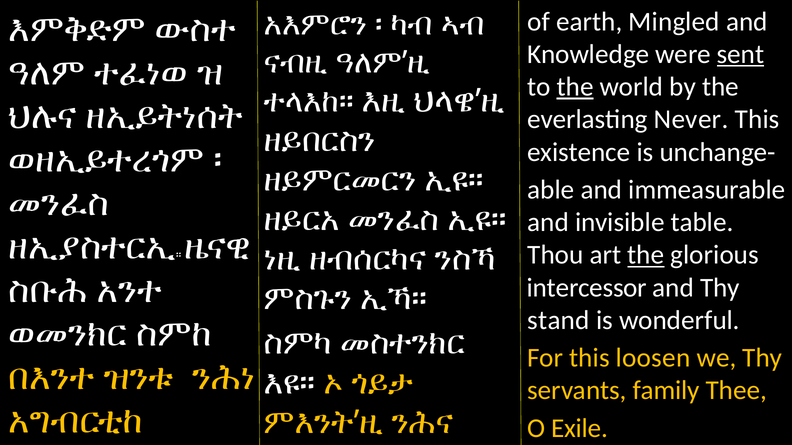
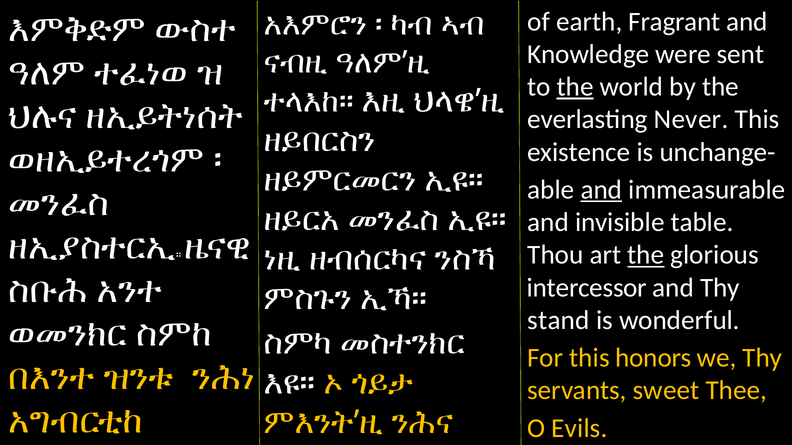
Mingled: Mingled -> Fragrant
sent underline: present -> none
and at (601, 190) underline: none -> present
loosen: loosen -> honors
family: family -> sweet
Exile: Exile -> Evils
